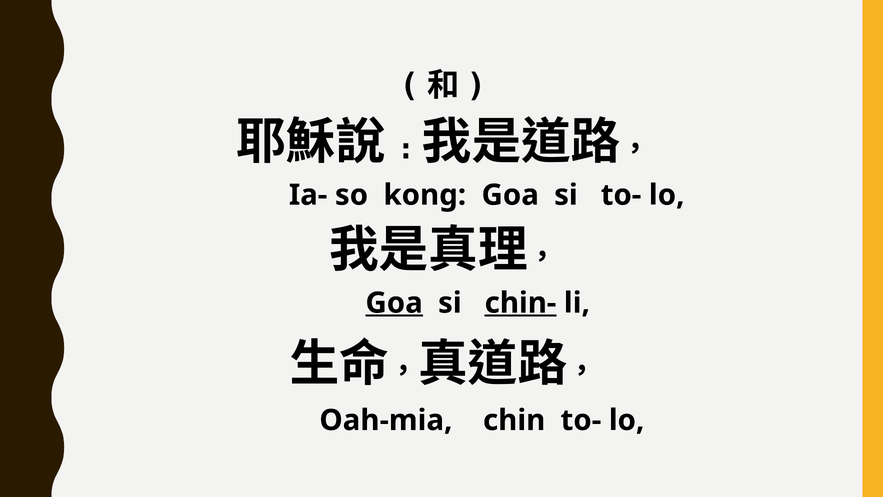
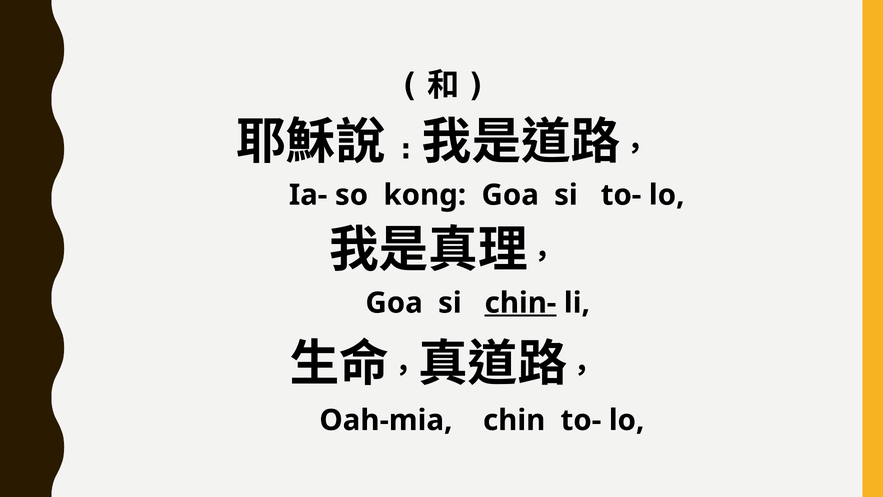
Goa at (394, 303) underline: present -> none
